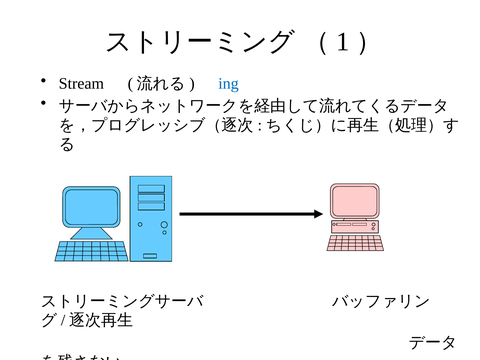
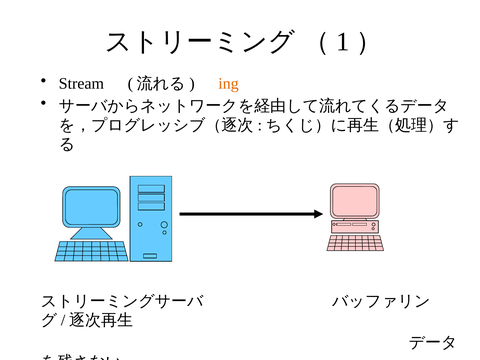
ing colour: blue -> orange
